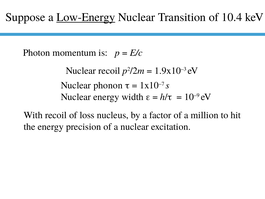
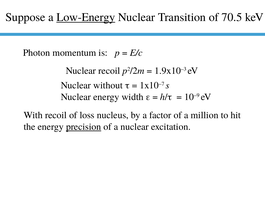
10.4: 10.4 -> 70.5
phonon: phonon -> without
precision underline: none -> present
